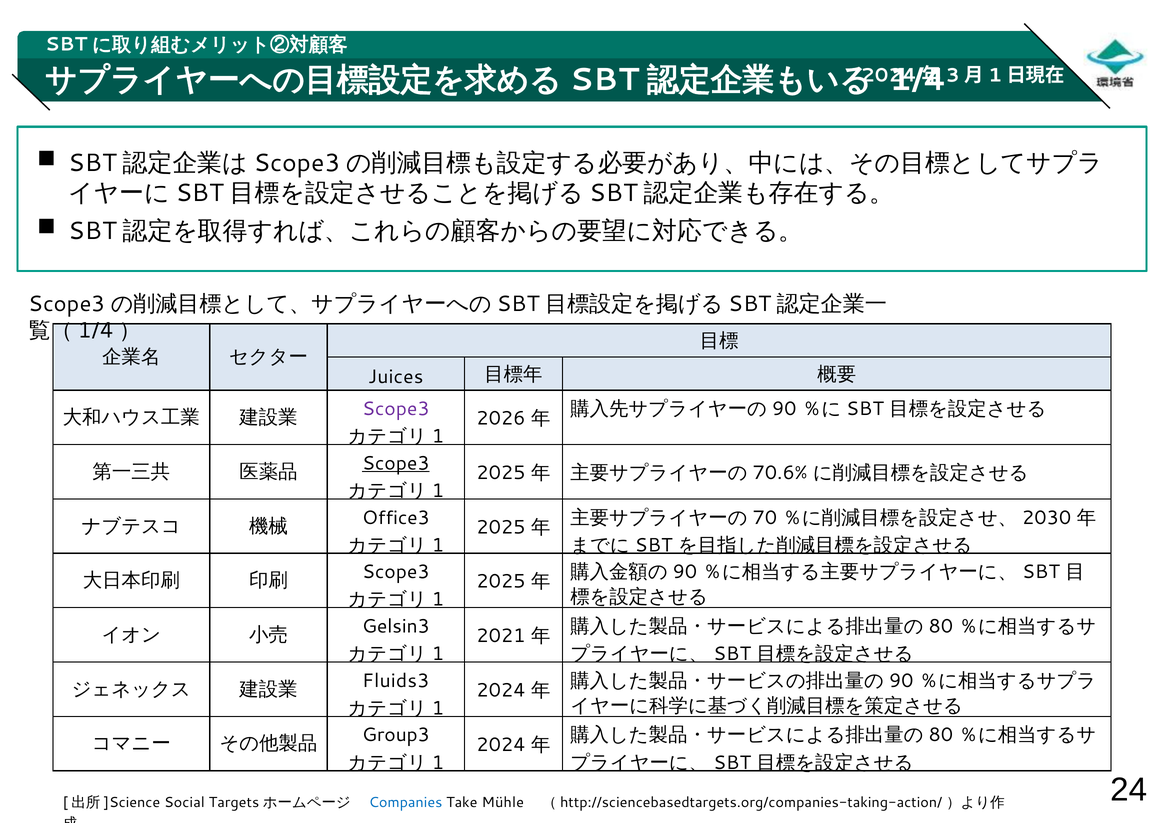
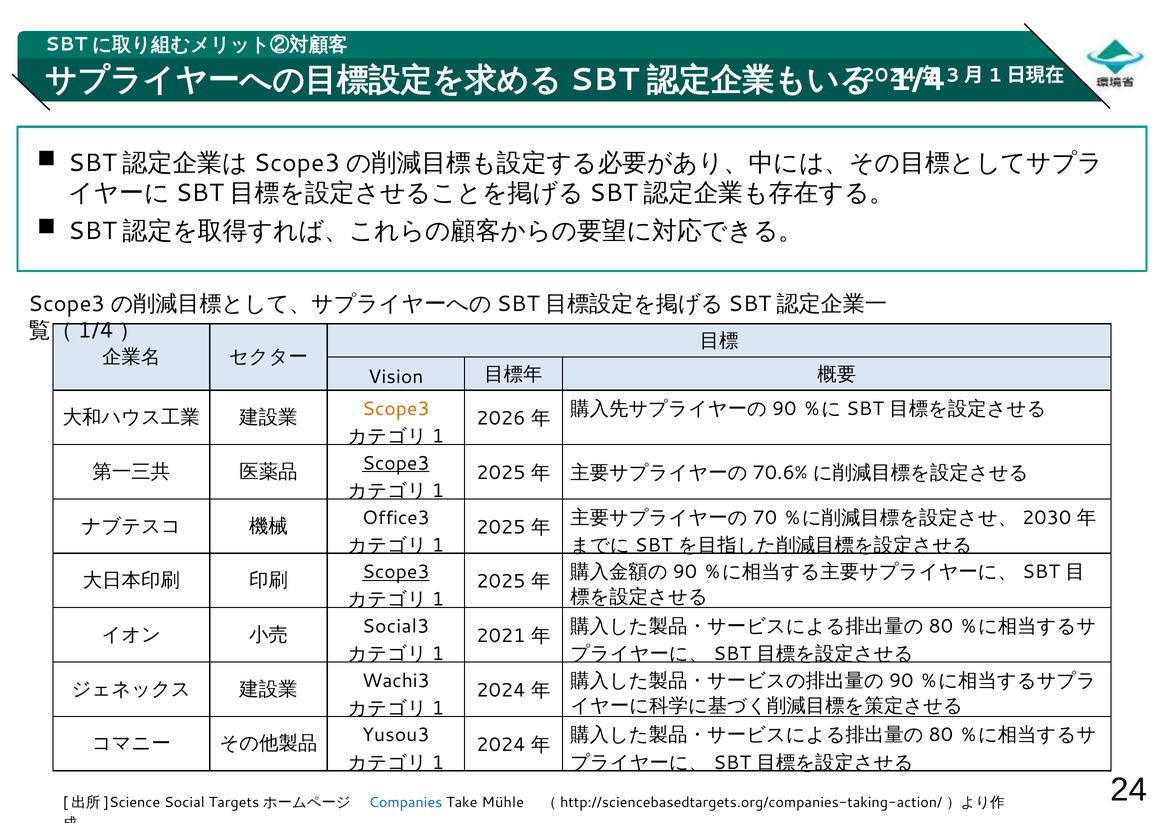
Juices: Juices -> Vision
Scope3 at (396, 409) colour: purple -> orange
Scope3 at (396, 572) underline: none -> present
Gelsin3: Gelsin3 -> Social3
Fluids3: Fluids3 -> Wachi3
Group3: Group3 -> Yusou3
